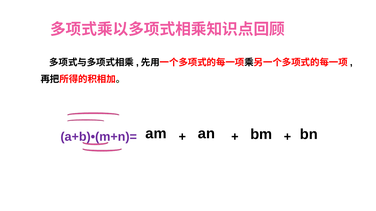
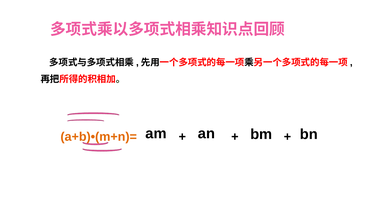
a+b)•(m+n)= colour: purple -> orange
